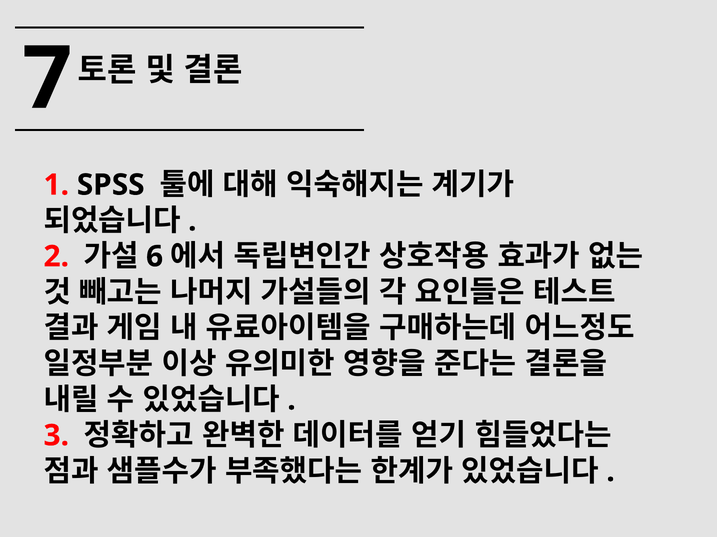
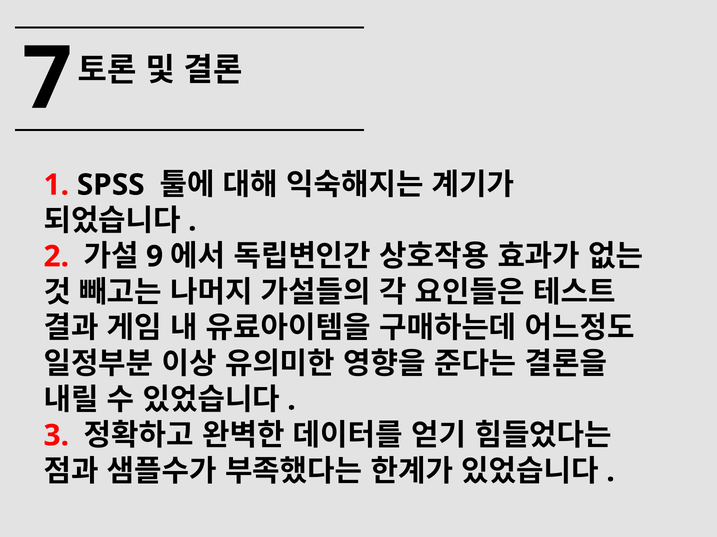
6: 6 -> 9
